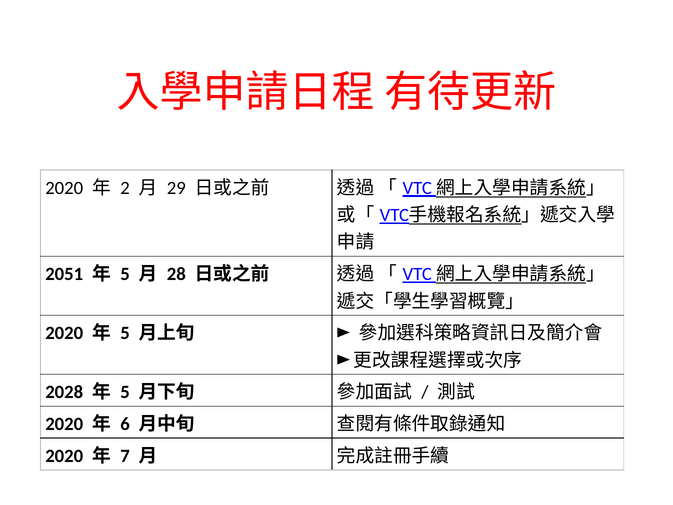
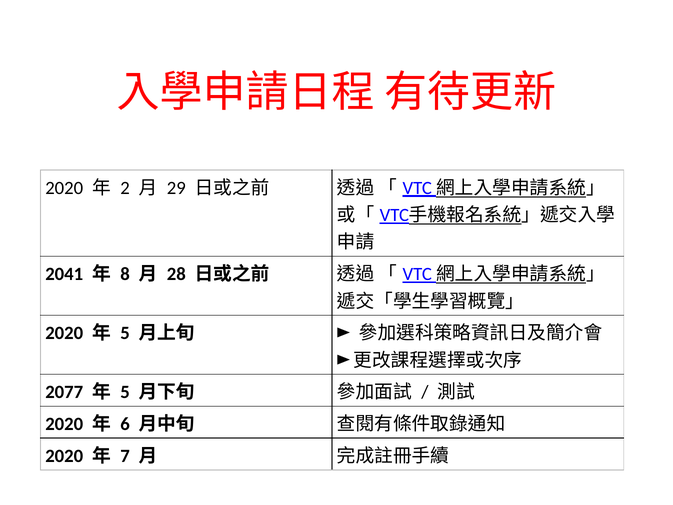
2051: 2051 -> 2041
5 at (125, 274): 5 -> 8
2028: 2028 -> 2077
